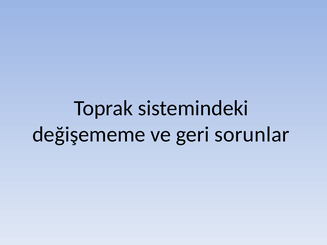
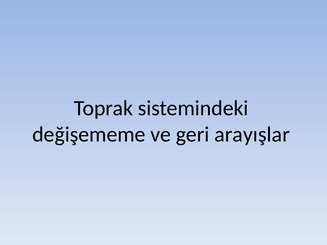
sorunlar: sorunlar -> arayışlar
